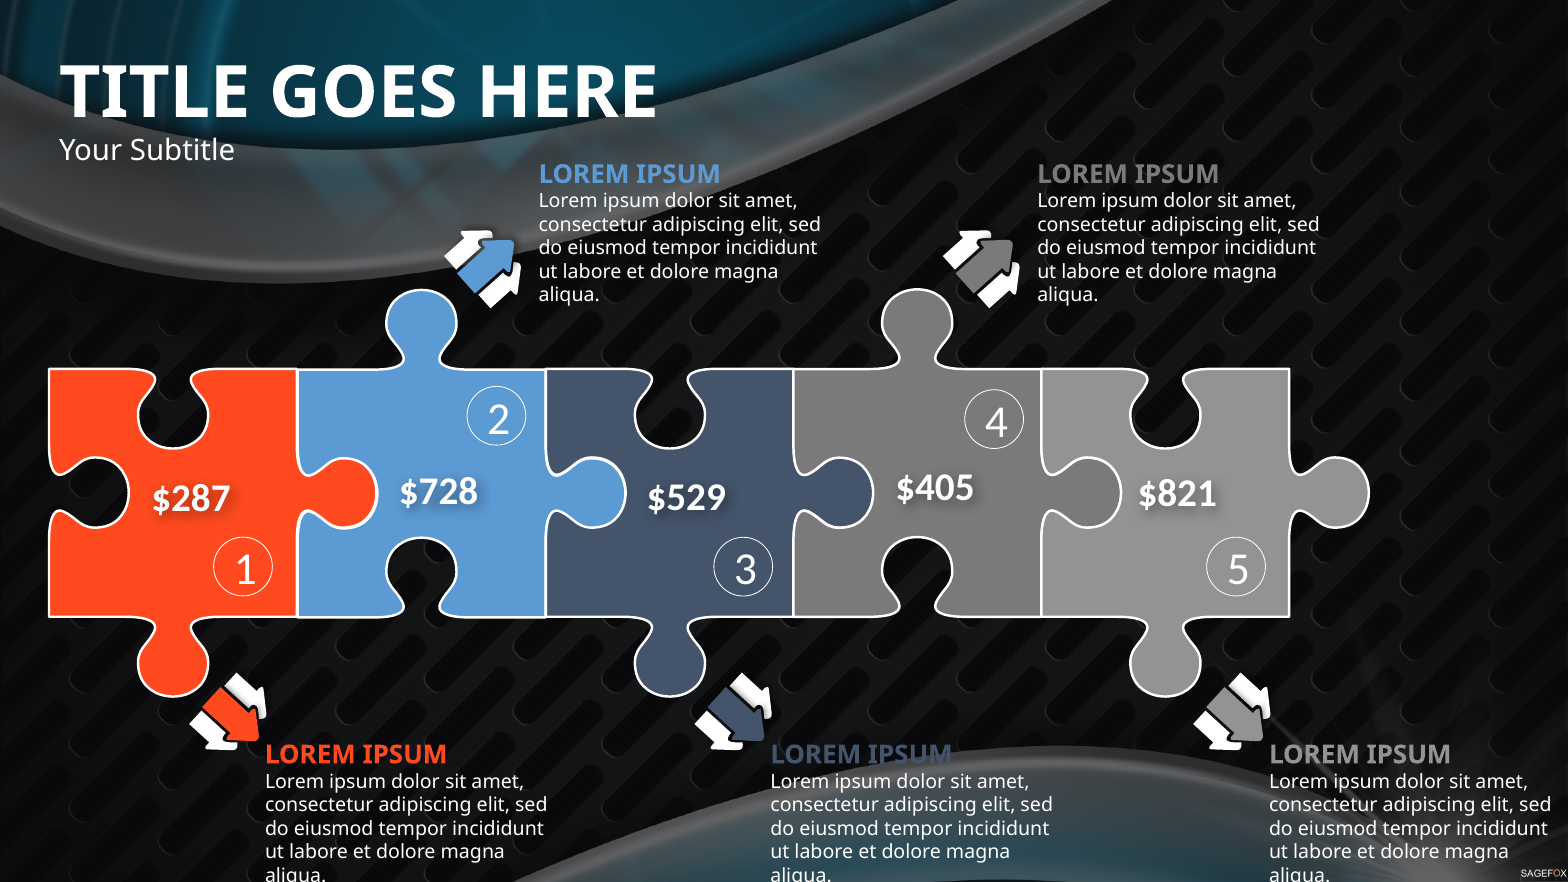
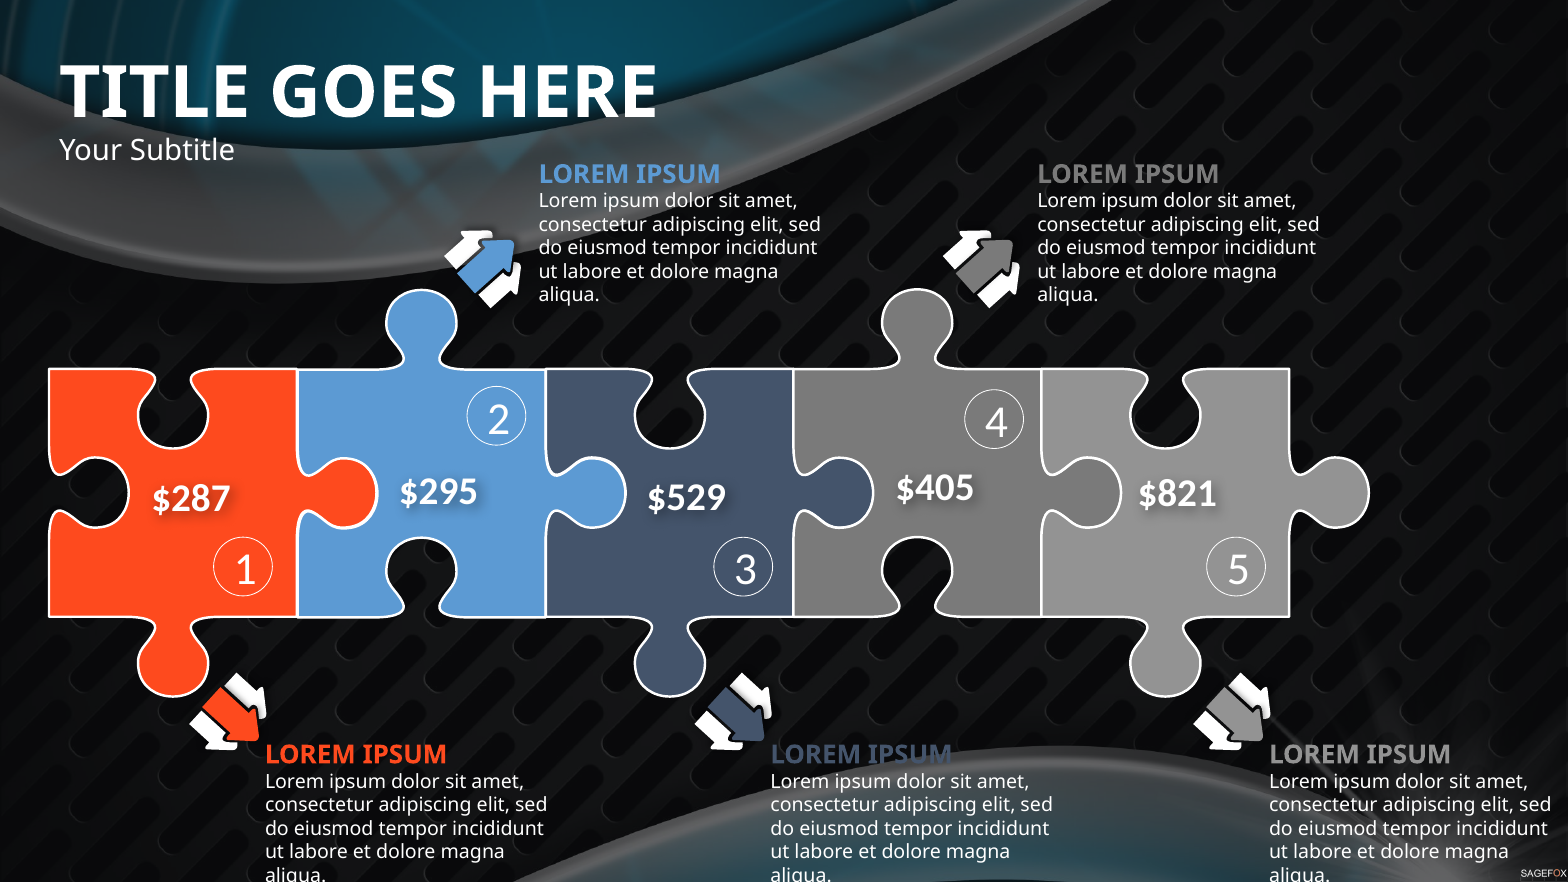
$728: $728 -> $295
